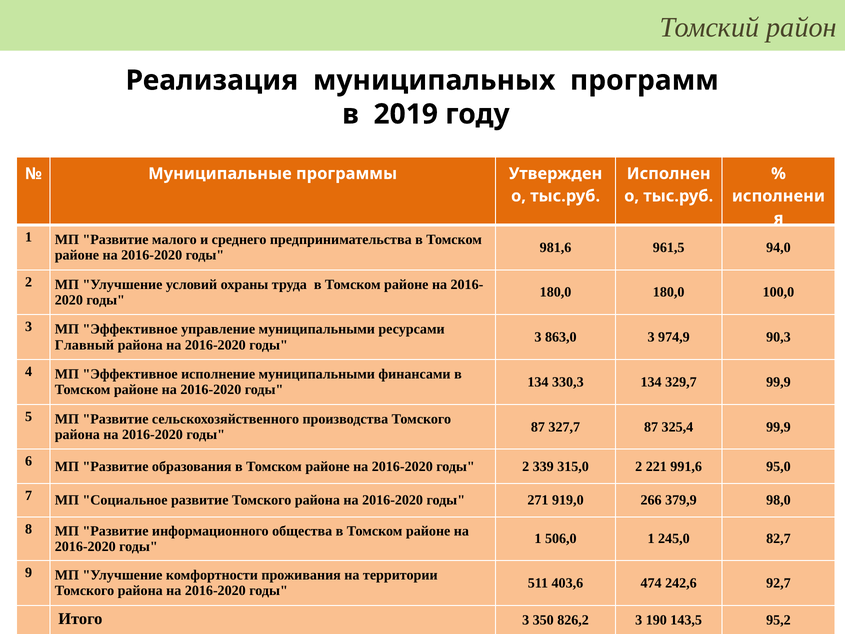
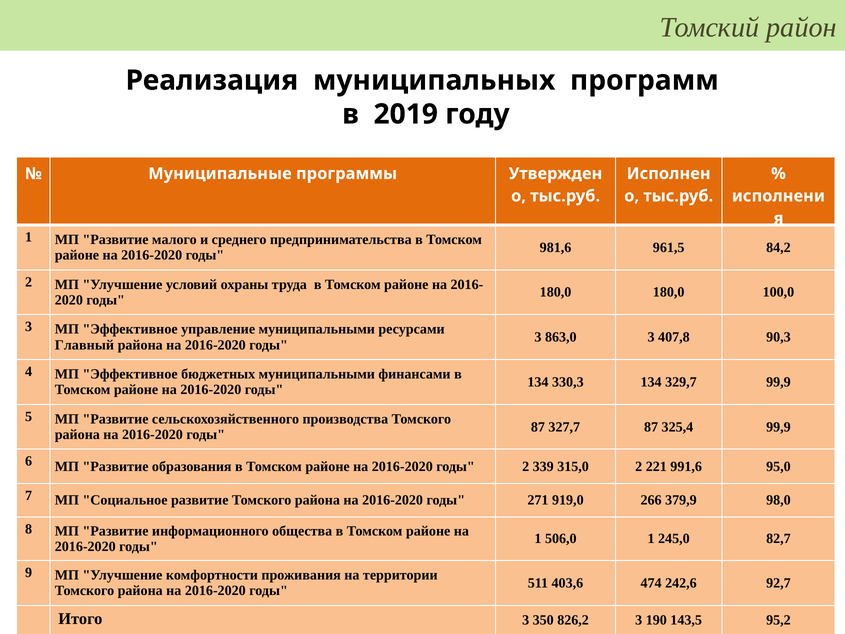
94,0: 94,0 -> 84,2
974,9: 974,9 -> 407,8
исполнение: исполнение -> бюджетных
